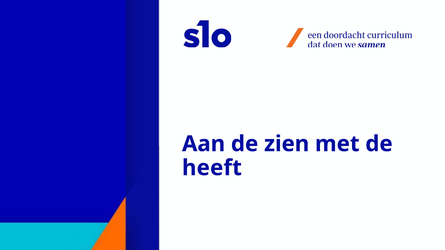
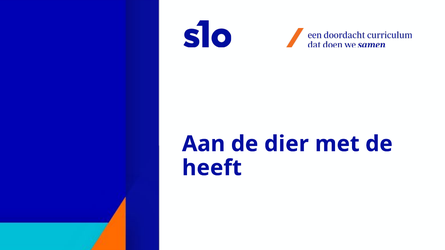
zien: zien -> dier
